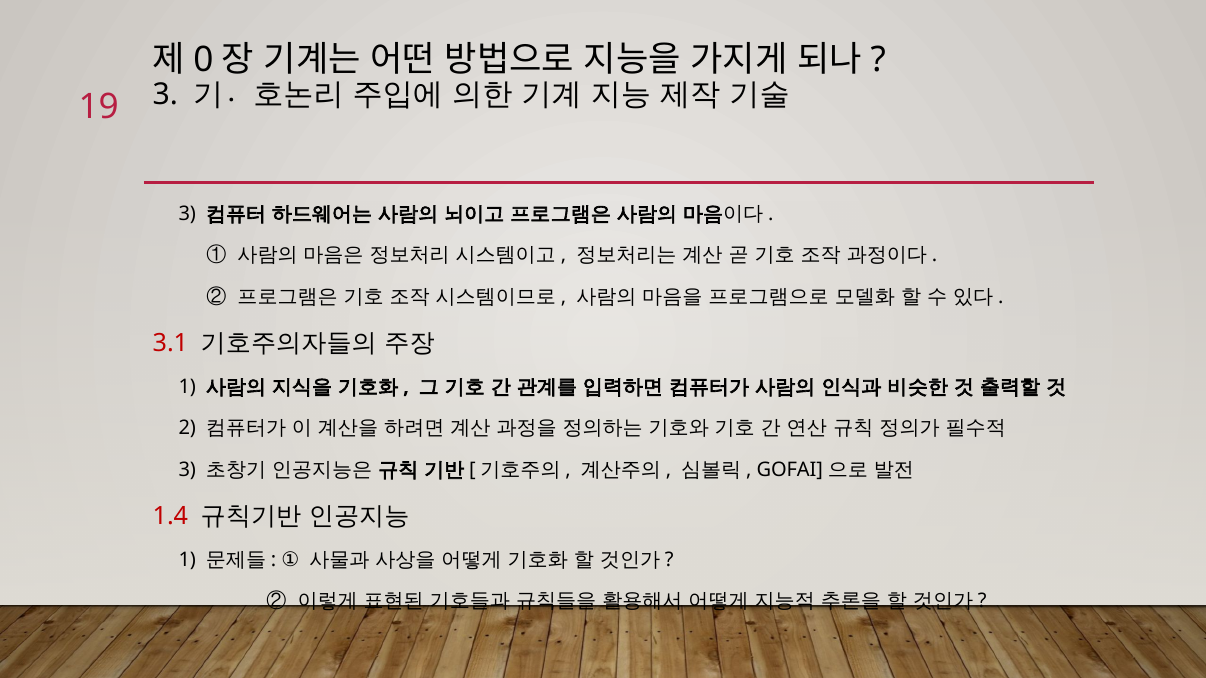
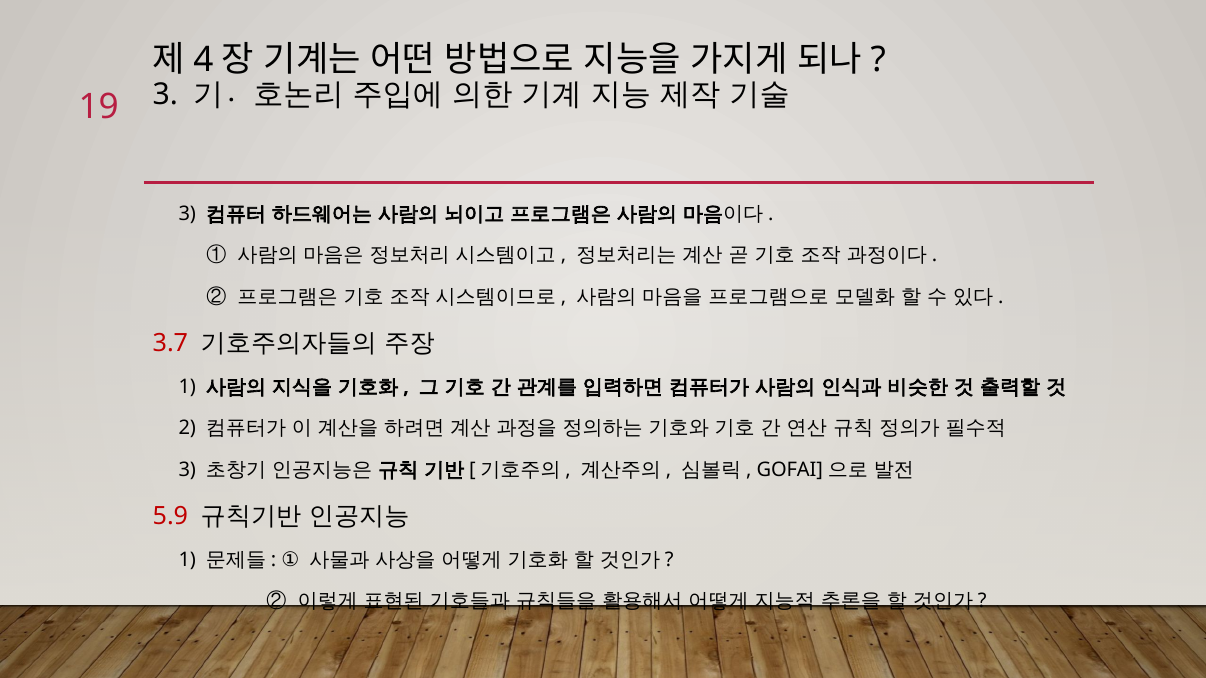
0: 0 -> 4
3.1: 3.1 -> 3.7
1.4: 1.4 -> 5.9
